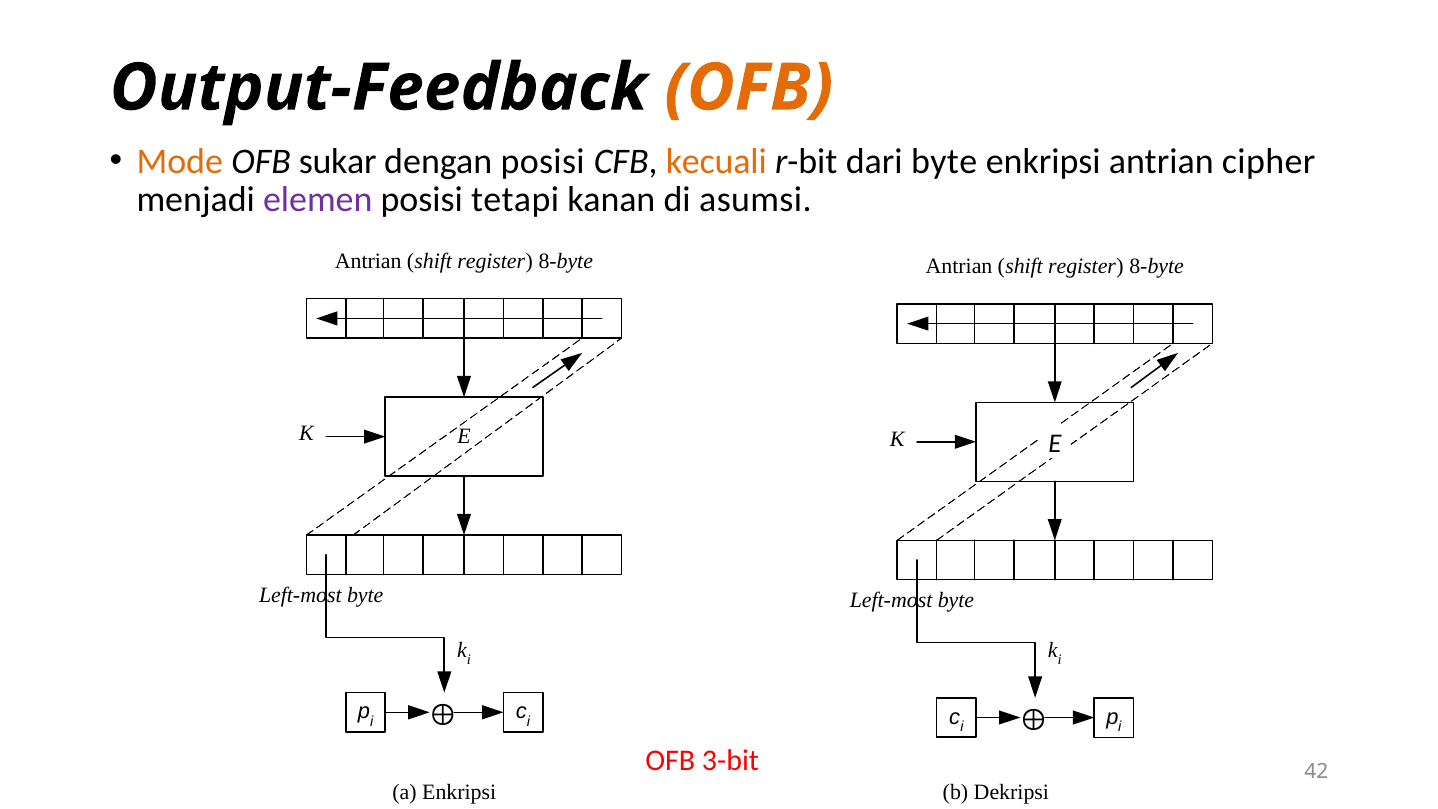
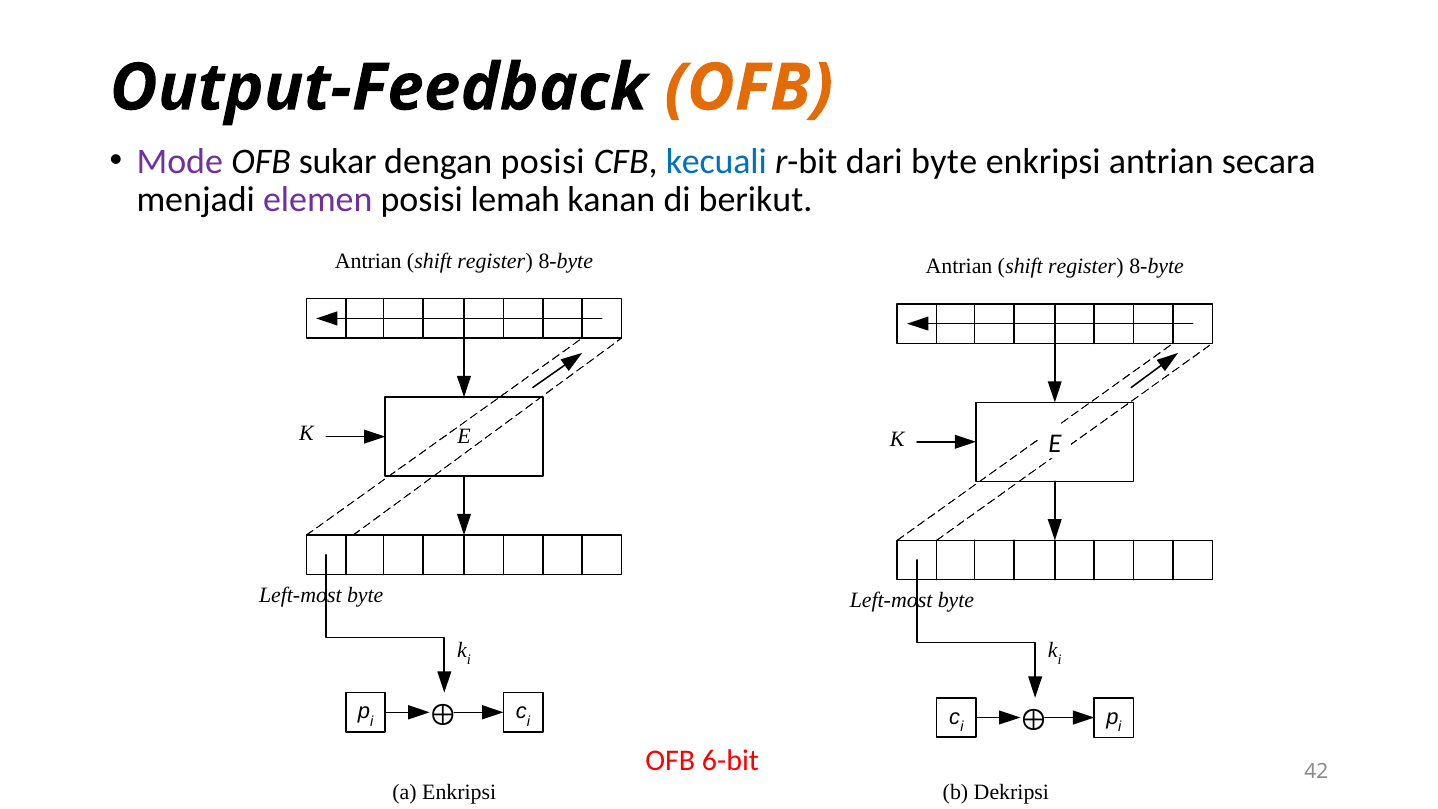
Mode colour: orange -> purple
kecuali colour: orange -> blue
cipher: cipher -> secara
tetapi: tetapi -> lemah
asumsi: asumsi -> berikut
3-bit: 3-bit -> 6-bit
